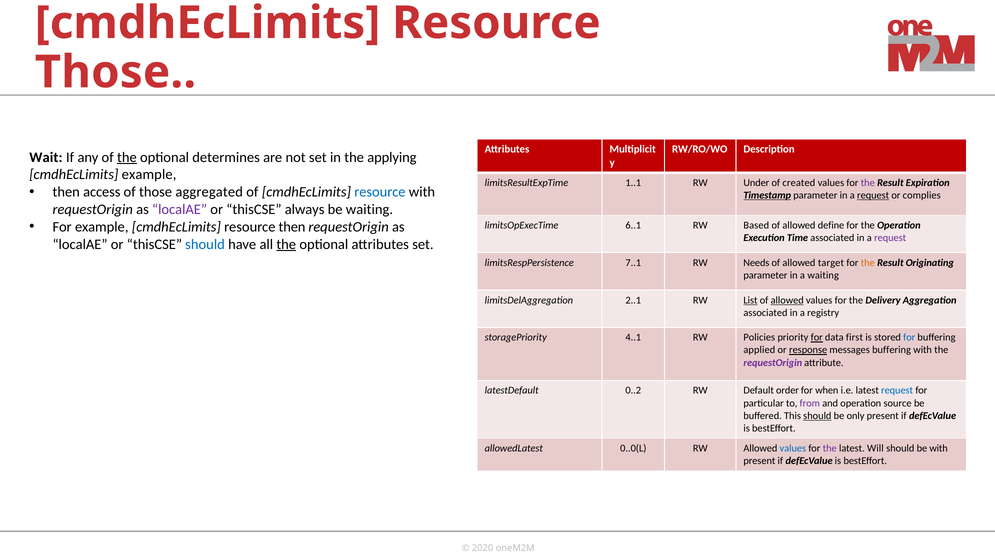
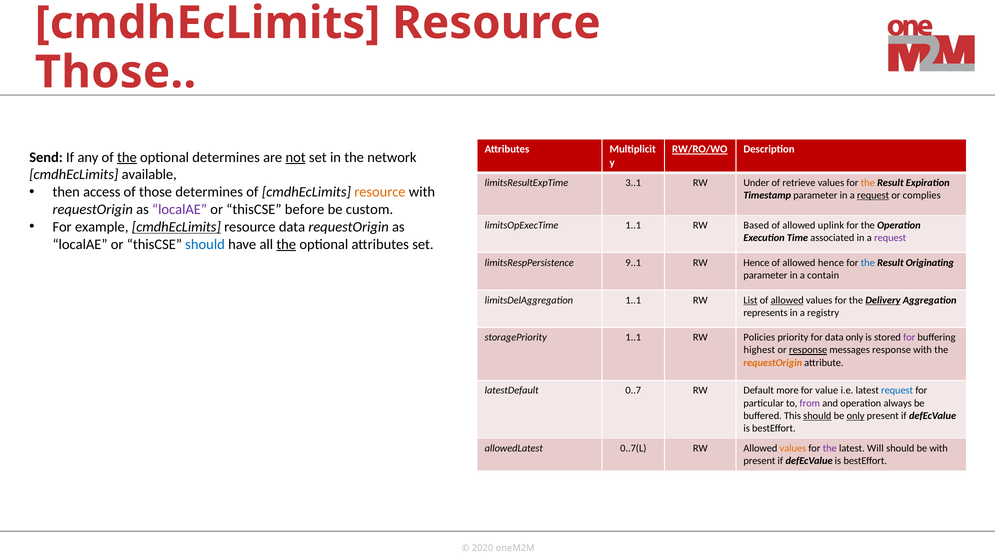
RW/RO/WO underline: none -> present
Wait: Wait -> Send
not underline: none -> present
applying: applying -> network
cmdhEcLimits example: example -> available
1..1: 1..1 -> 3..1
created: created -> retrieve
the at (868, 183) colour: purple -> orange
those aggregated: aggregated -> determines
resource at (380, 192) colour: blue -> orange
Timestamp underline: present -> none
always: always -> before
be waiting: waiting -> custom
cmdhEcLimits at (176, 227) underline: none -> present
resource then: then -> data
limitsOpExecTime 6..1: 6..1 -> 1..1
define: define -> uplink
7..1: 7..1 -> 9..1
RW Needs: Needs -> Hence
allowed target: target -> hence
the at (868, 263) colour: orange -> blue
a waiting: waiting -> contain
limitsDelAggregation 2..1: 2..1 -> 1..1
Delivery underline: none -> present
associated at (765, 313): associated -> represents
storagePriority 4..1: 4..1 -> 1..1
for at (817, 337) underline: present -> none
data first: first -> only
for at (909, 337) colour: blue -> purple
applied: applied -> highest
messages buffering: buffering -> response
requestOrigin at (773, 362) colour: purple -> orange
0..2: 0..2 -> 0..7
order: order -> more
when: when -> value
source: source -> always
only at (856, 416) underline: none -> present
0..0(L: 0..0(L -> 0..7(L
values at (793, 448) colour: blue -> orange
